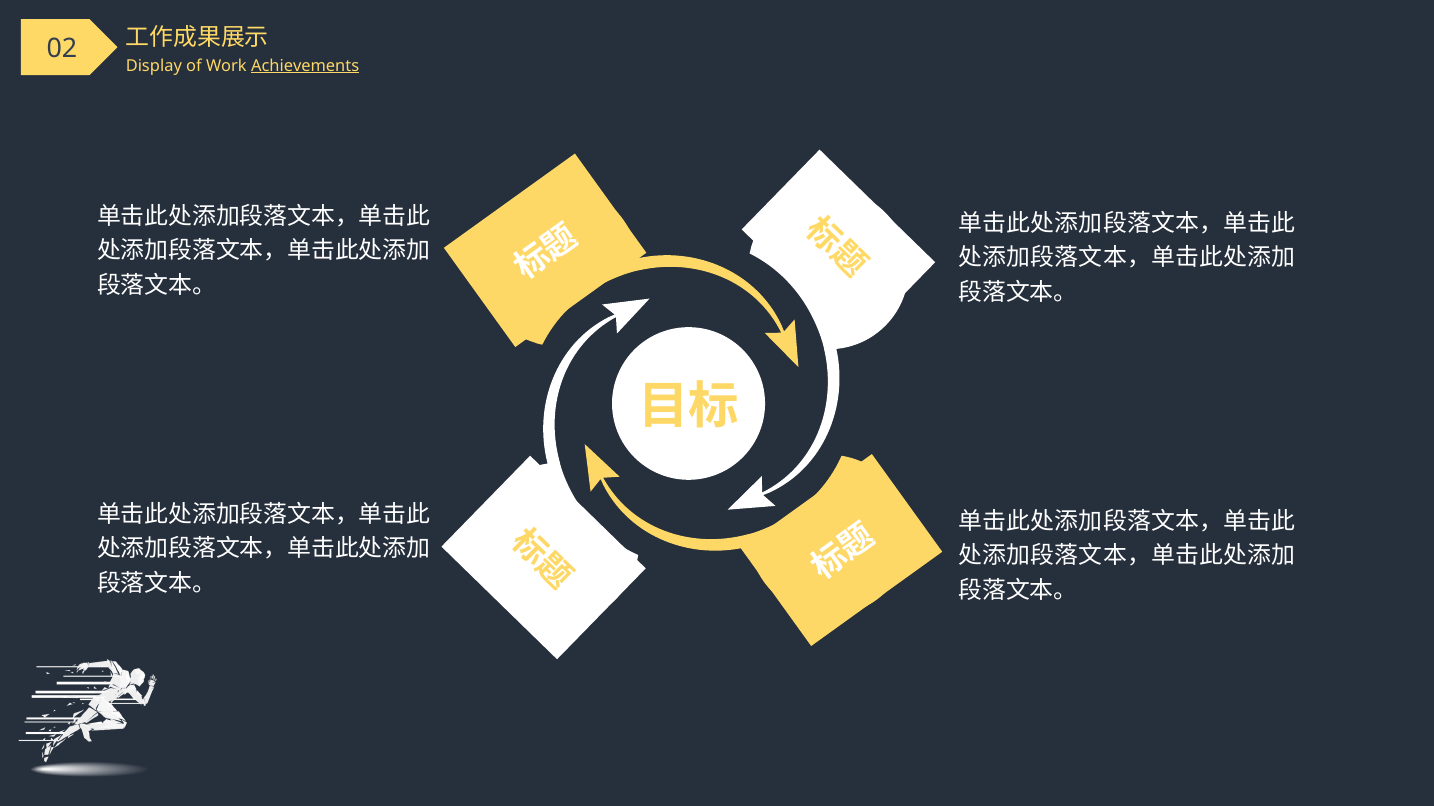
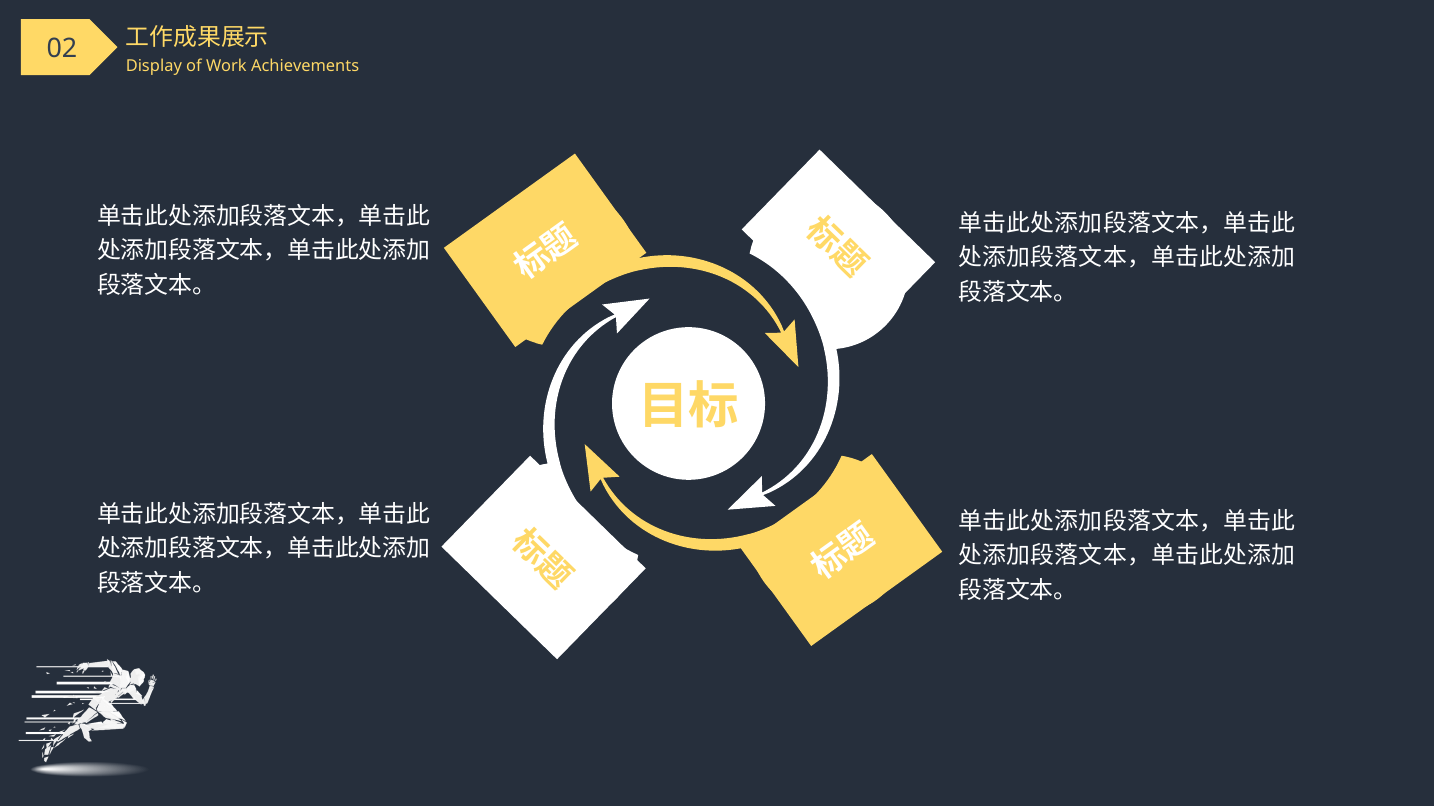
Achievements underline: present -> none
